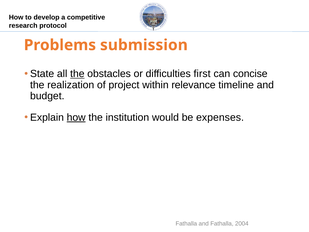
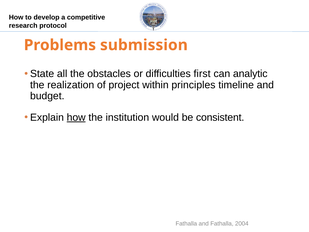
the at (77, 74) underline: present -> none
concise: concise -> analytic
relevance: relevance -> principles
expenses: expenses -> consistent
